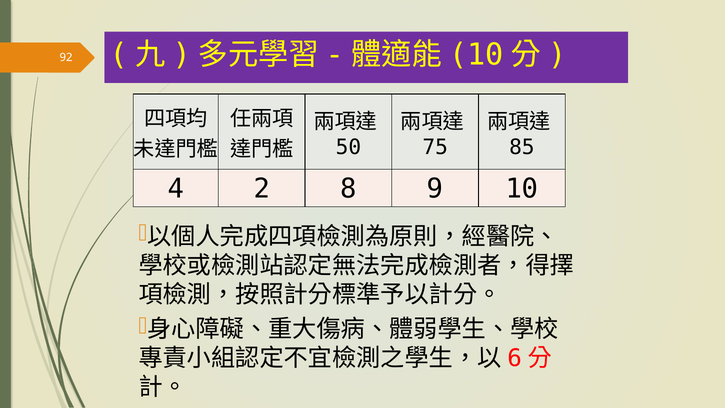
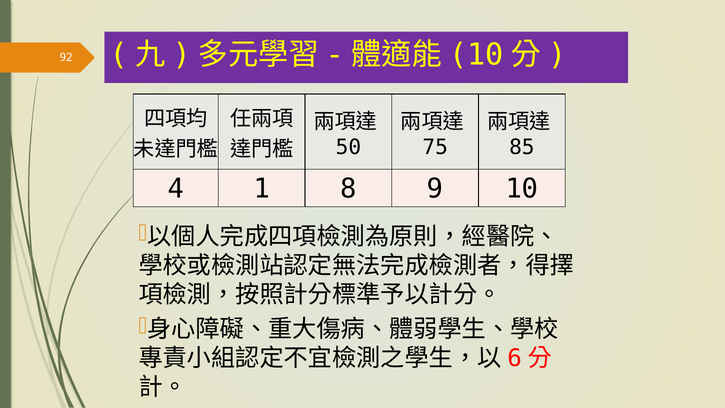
2: 2 -> 1
